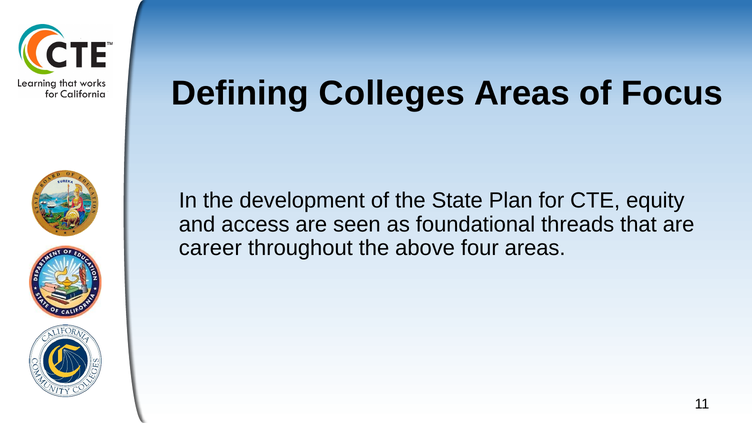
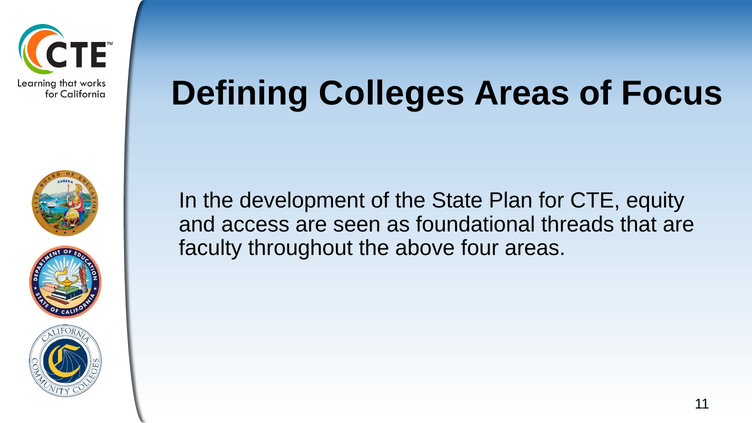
career: career -> faculty
